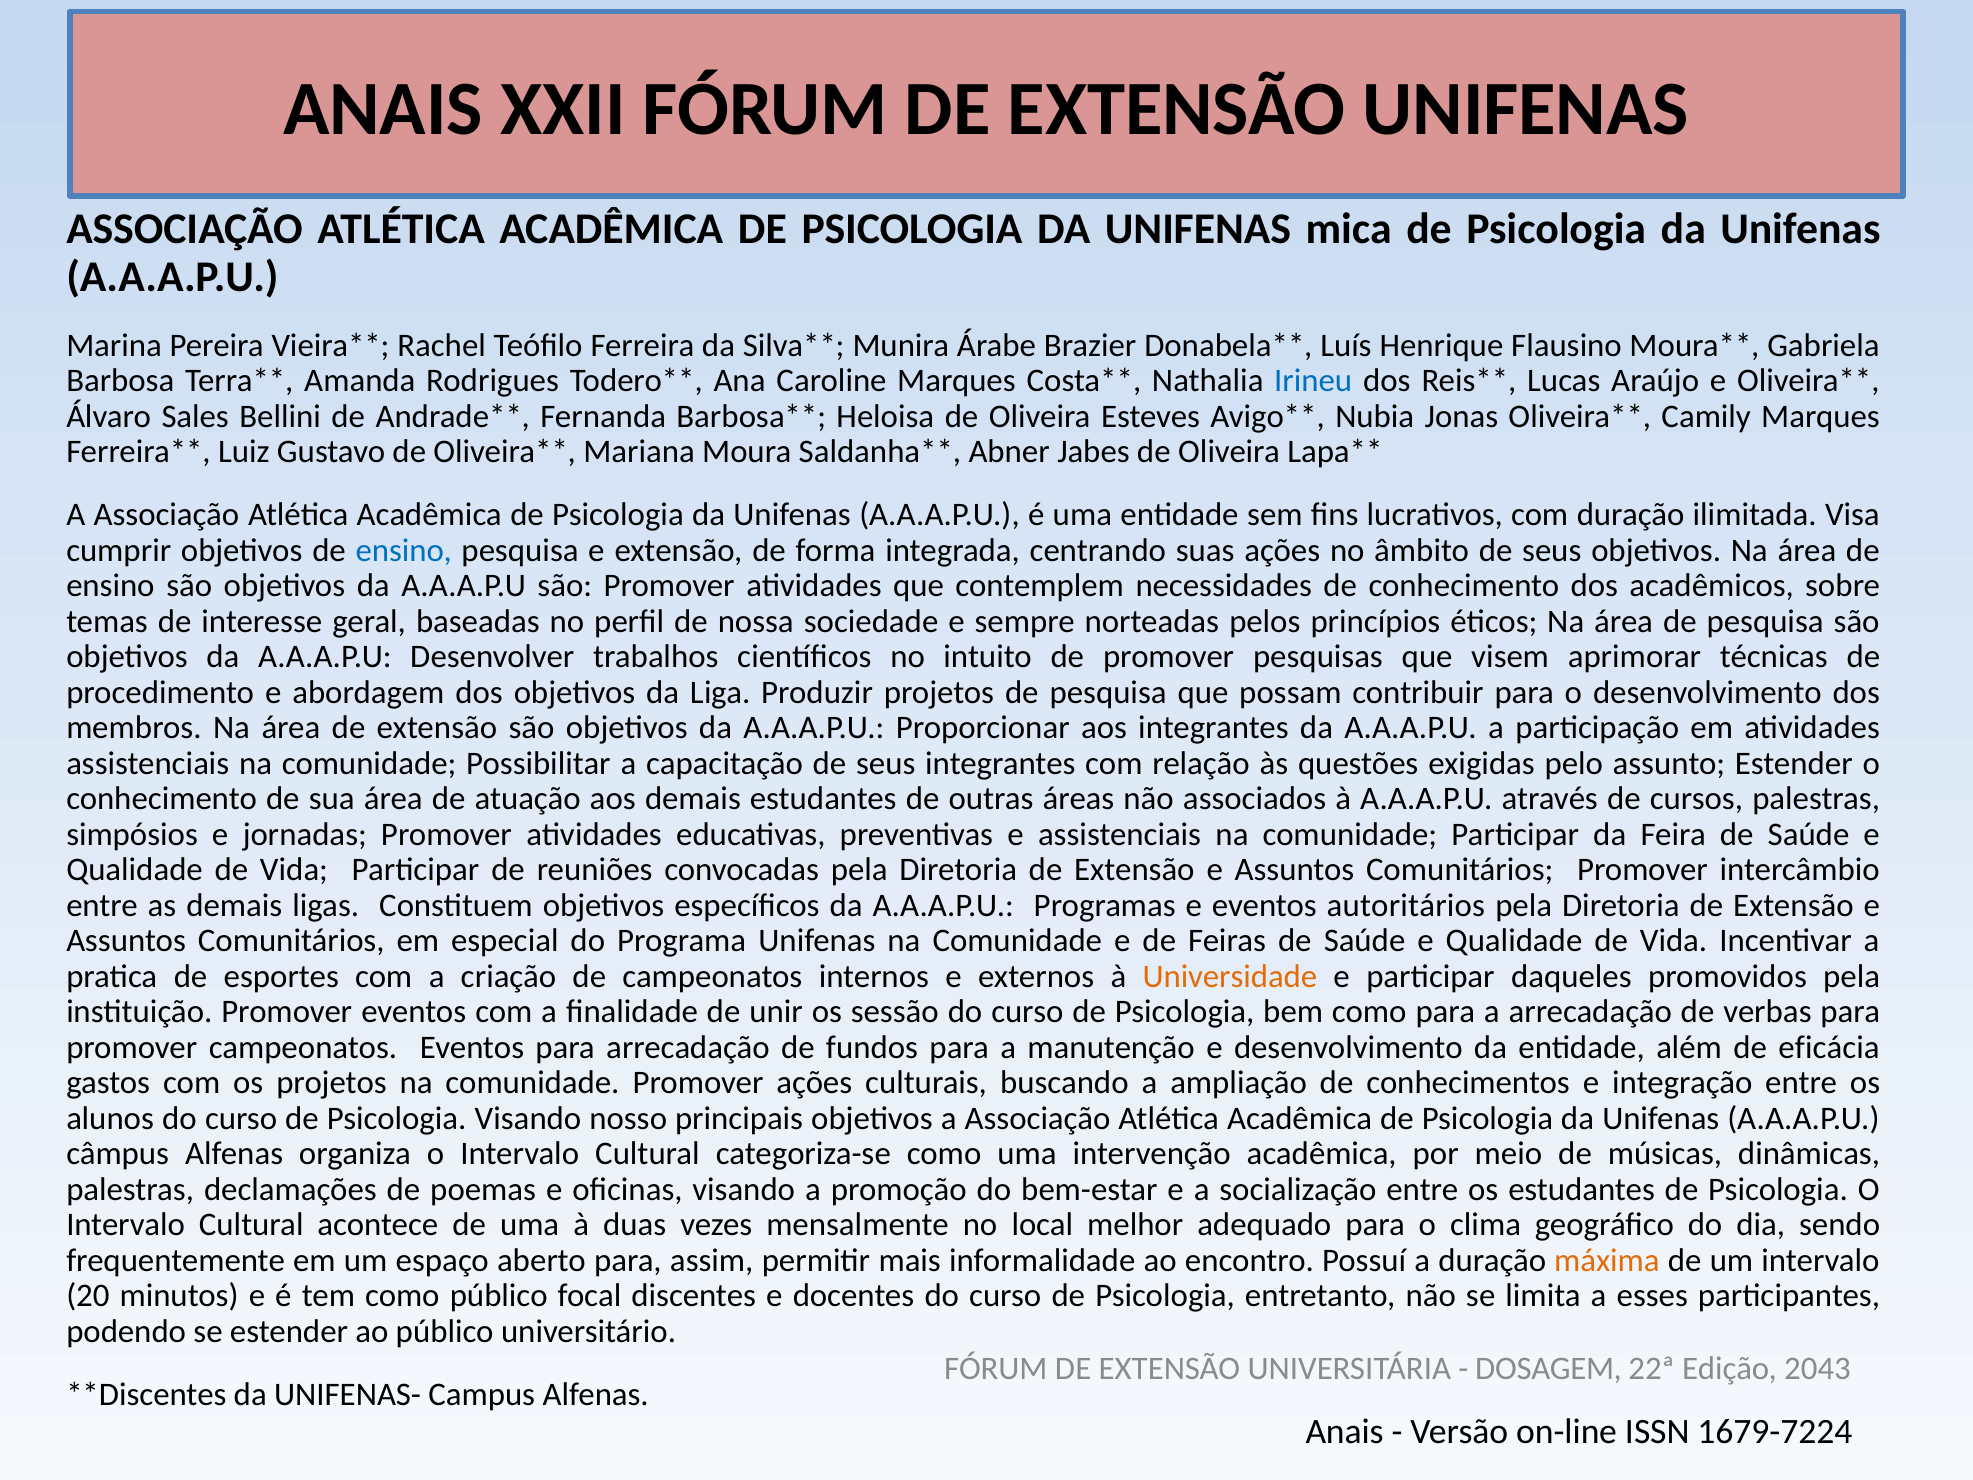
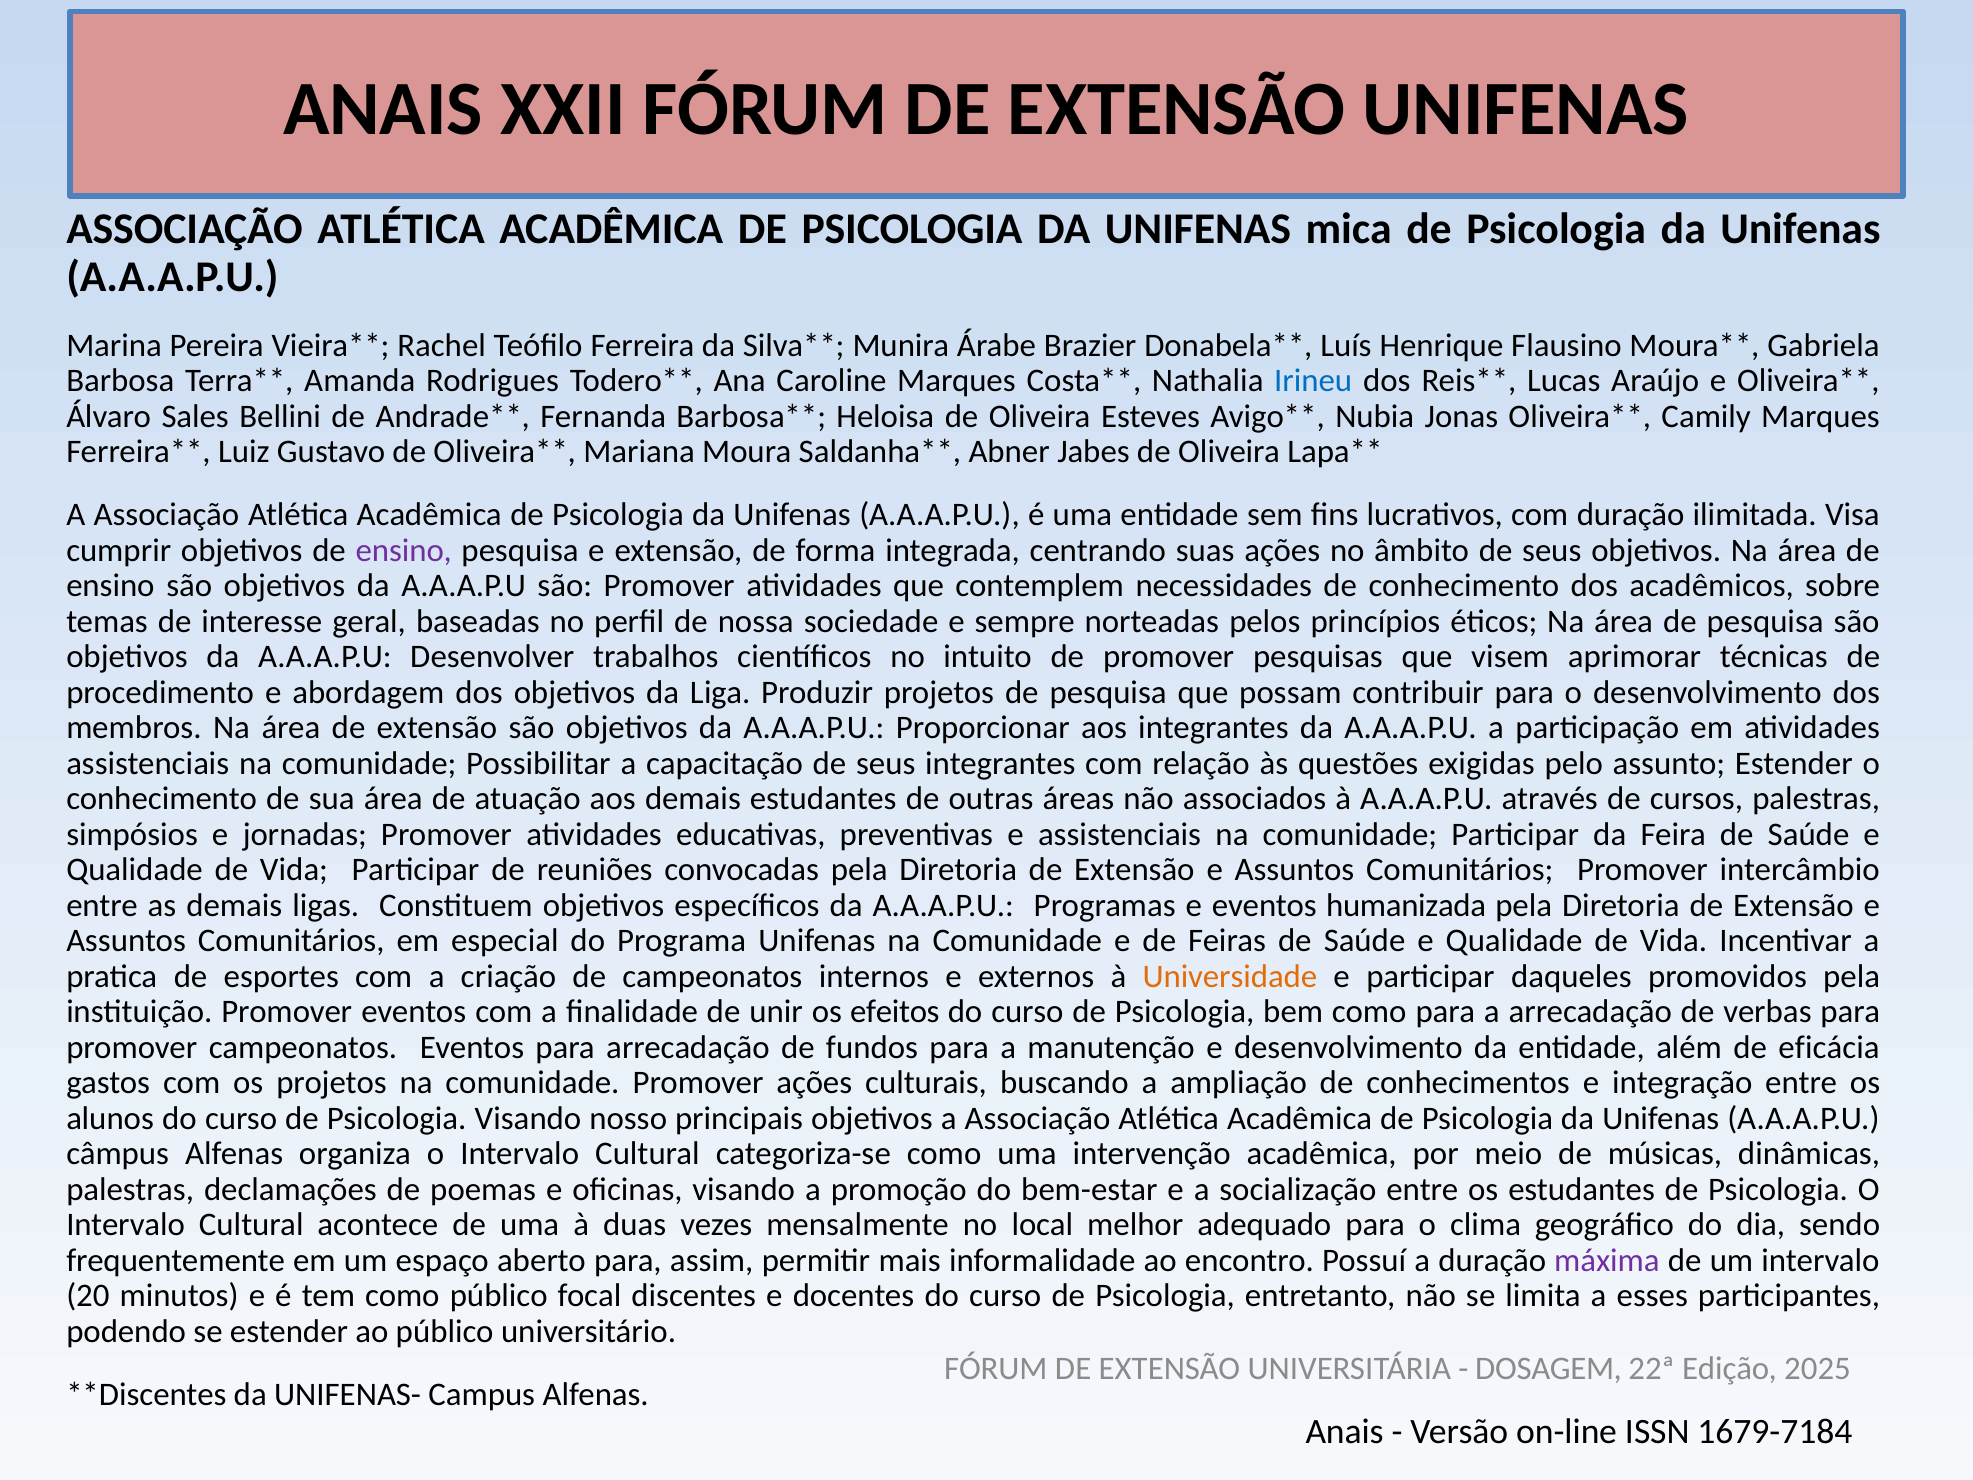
ensino at (404, 550) colour: blue -> purple
autoritários: autoritários -> humanizada
sessão: sessão -> efeitos
máxima colour: orange -> purple
2043: 2043 -> 2025
1679-7224: 1679-7224 -> 1679-7184
